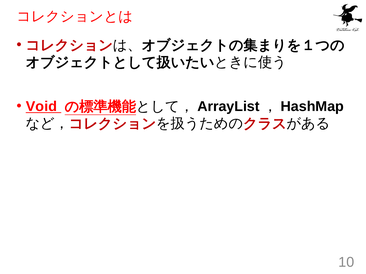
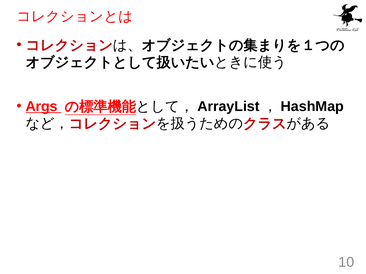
Void: Void -> Args
